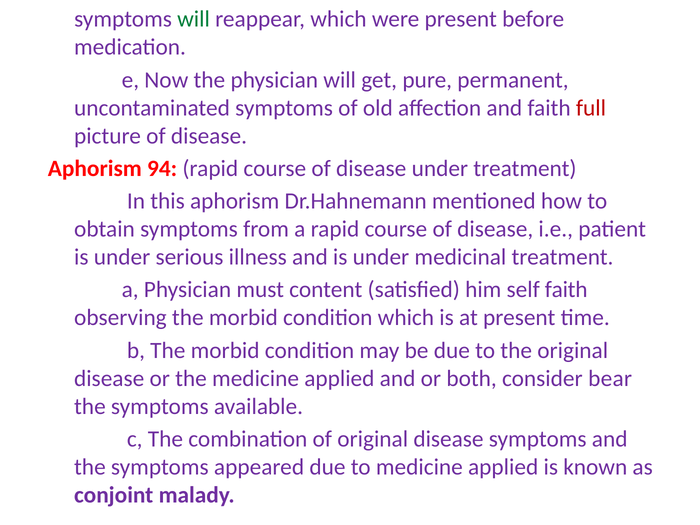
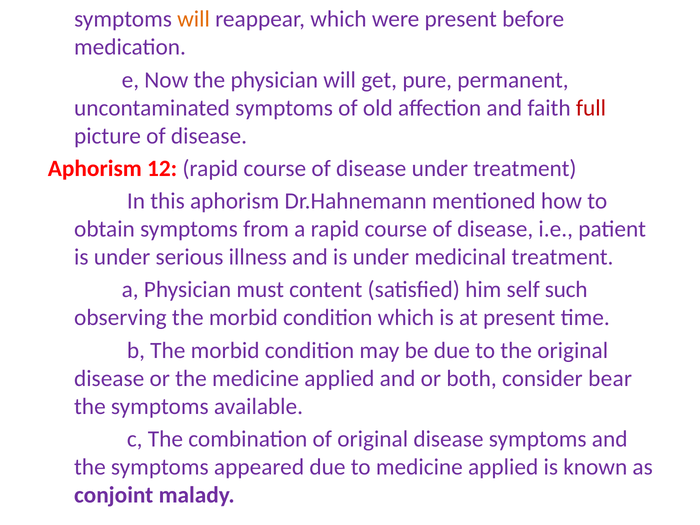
will at (194, 19) colour: green -> orange
94: 94 -> 12
self faith: faith -> such
